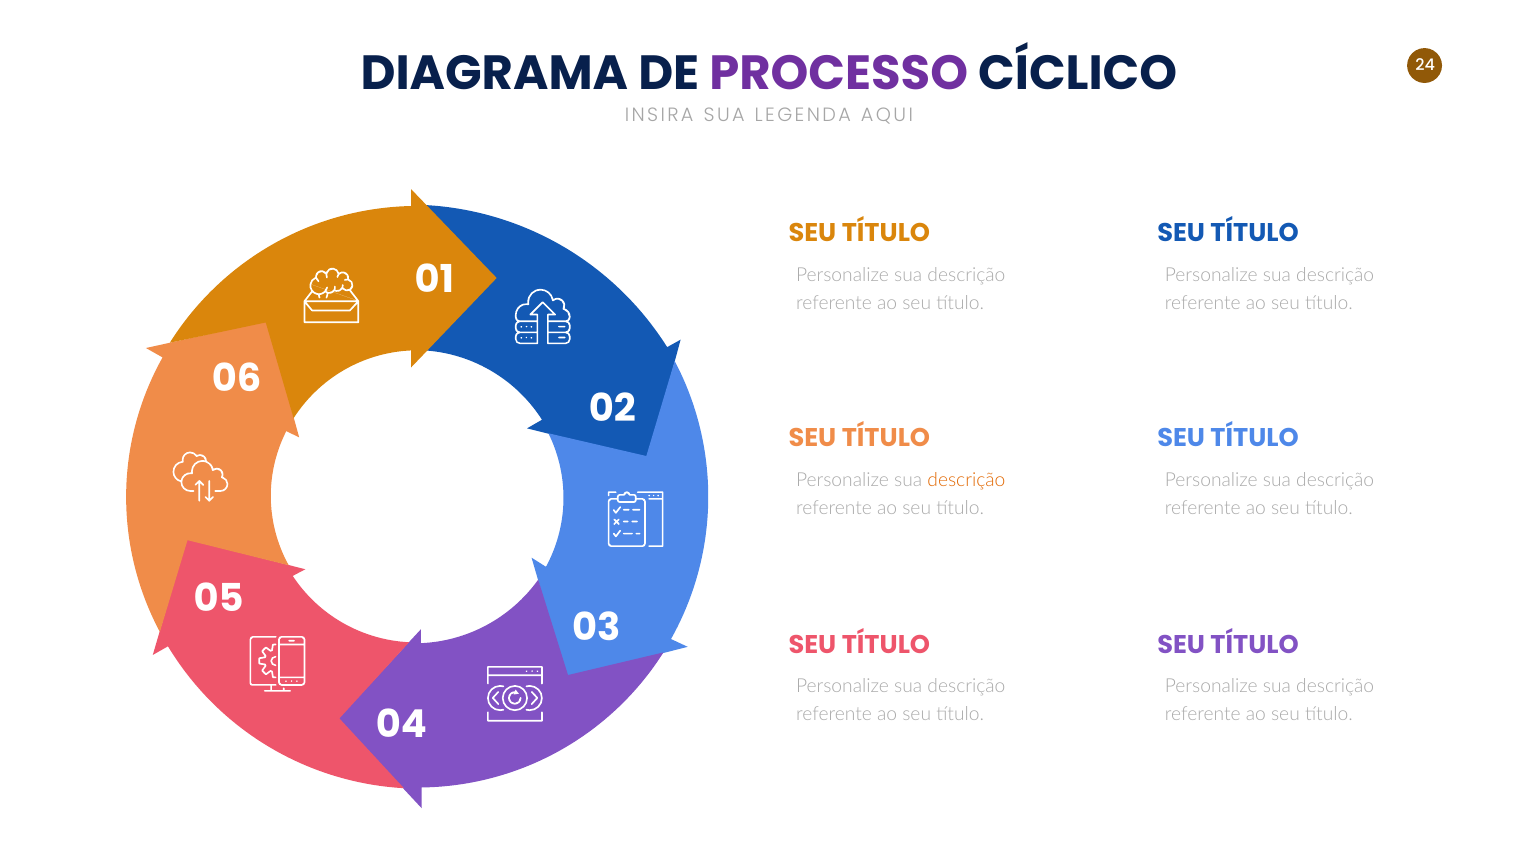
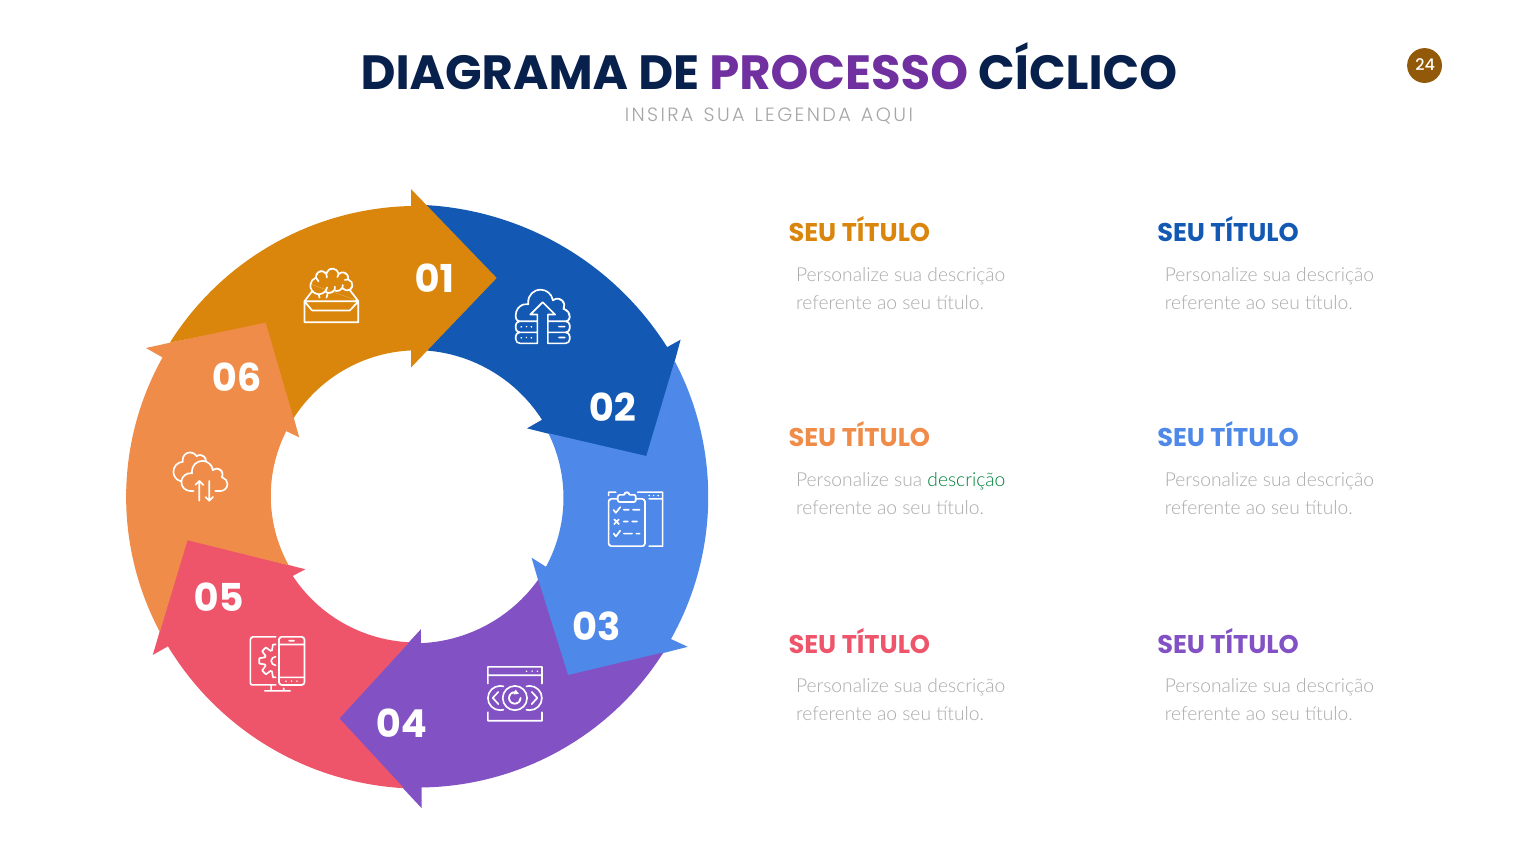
descrição at (966, 480) colour: orange -> green
